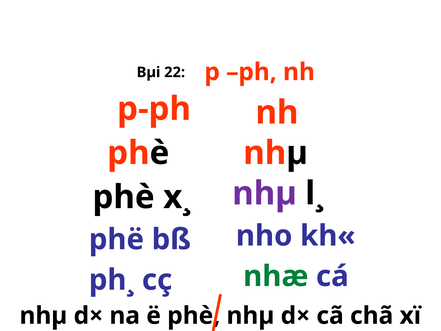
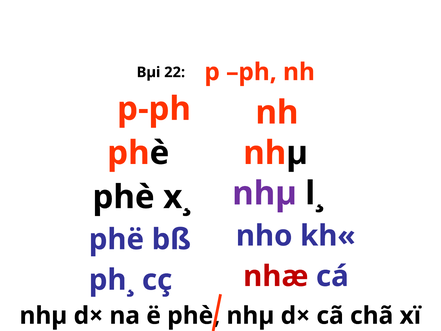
nhæ colour: green -> red
